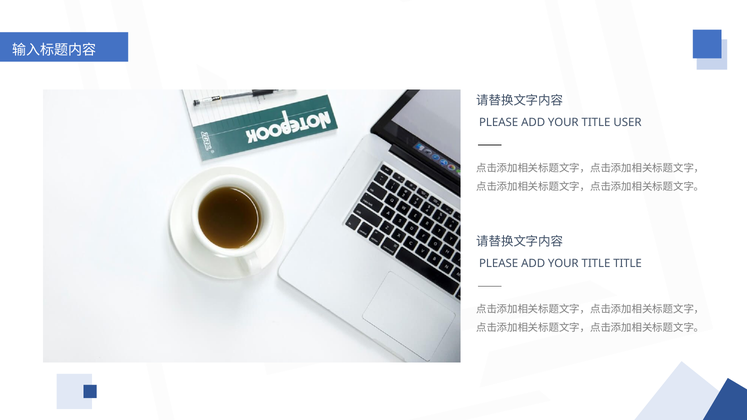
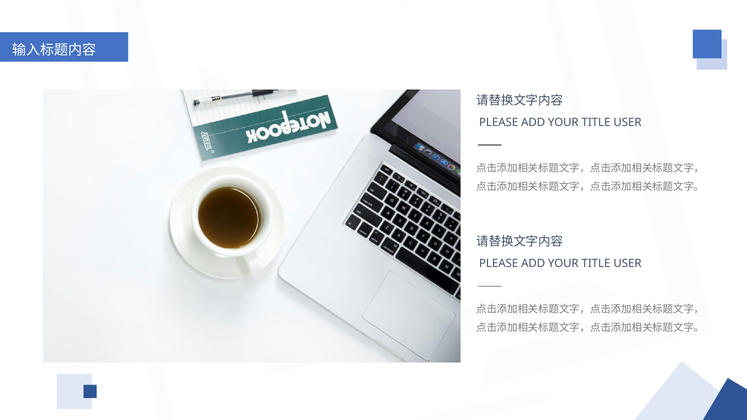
TITLE at (628, 264): TITLE -> USER
